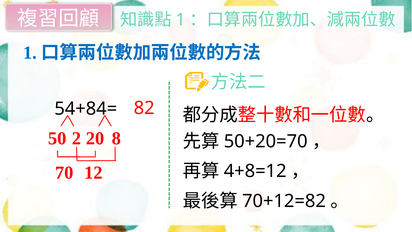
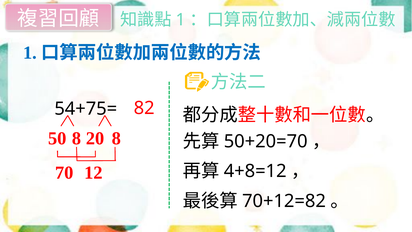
54+84=: 54+84= -> 54+75=
50 2: 2 -> 8
